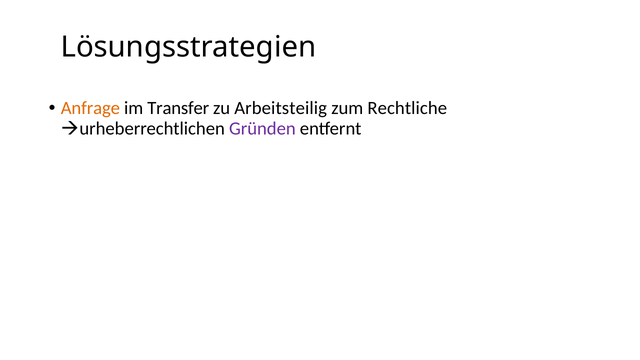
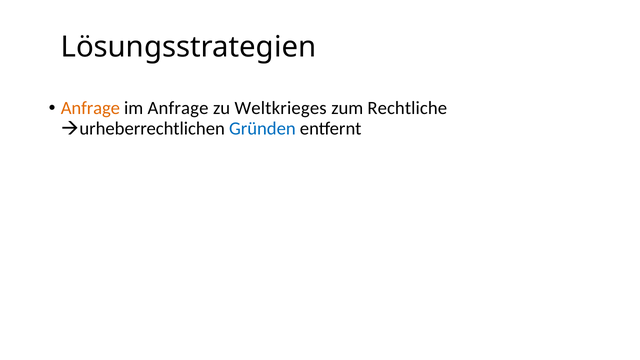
im Transfer: Transfer -> Anfrage
Arbeitsteilig: Arbeitsteilig -> Weltkrieges
Gründen colour: purple -> blue
